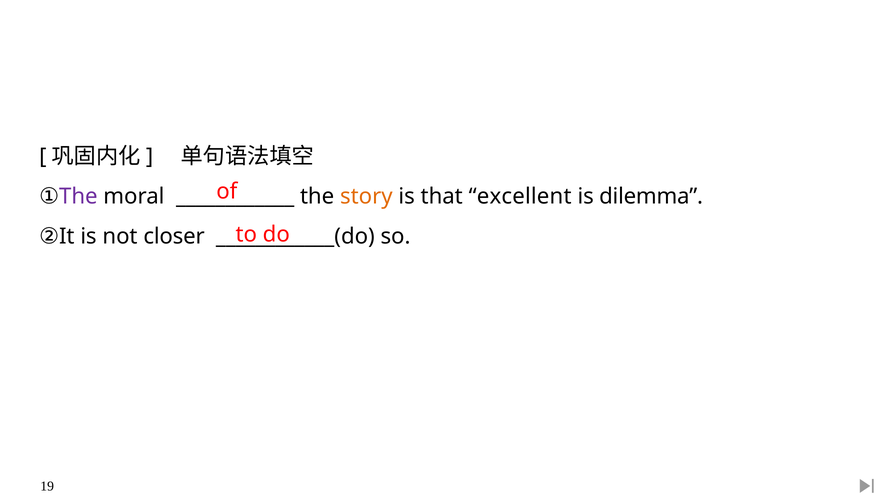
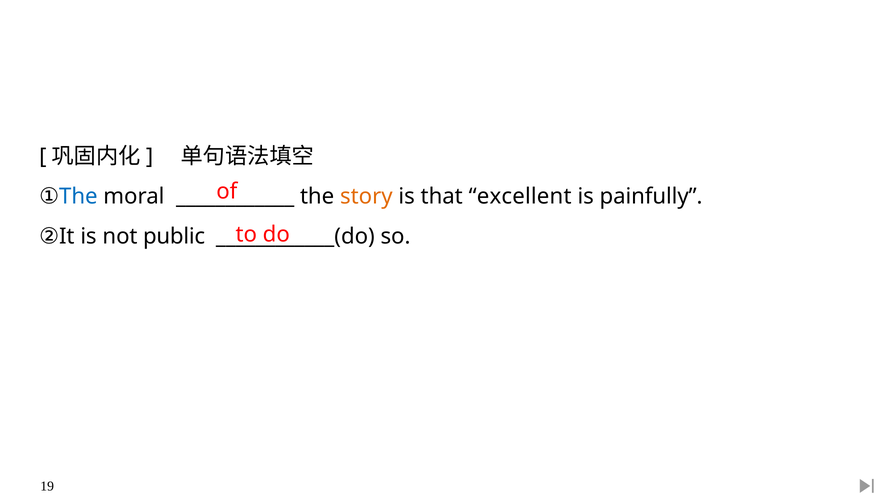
The at (78, 197) colour: purple -> blue
dilemma: dilemma -> painfully
closer: closer -> public
